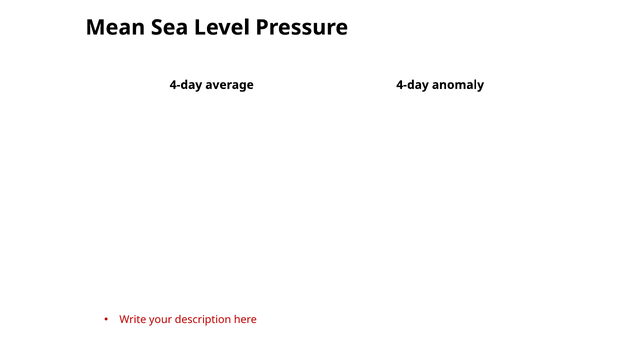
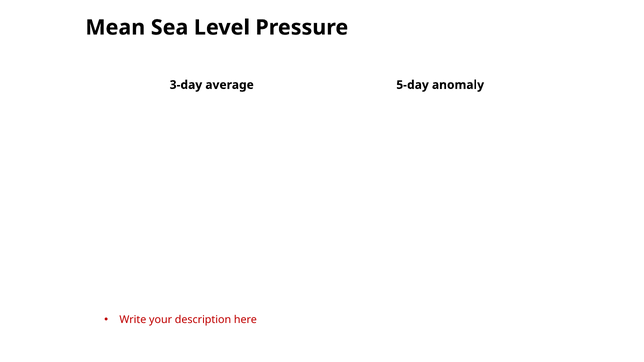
4-day at (186, 85): 4-day -> 3-day
average 4-day: 4-day -> 5-day
